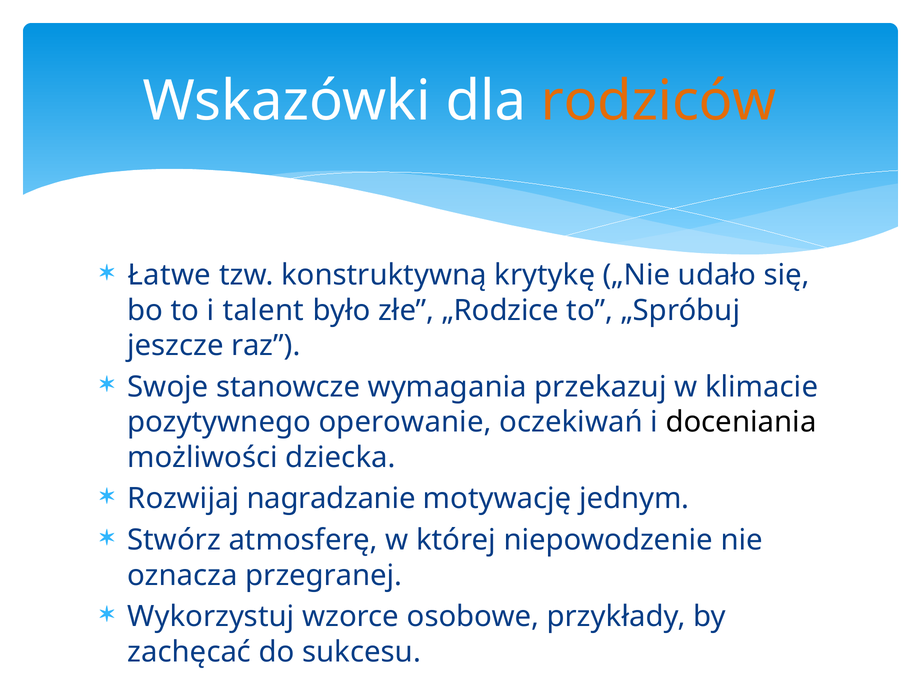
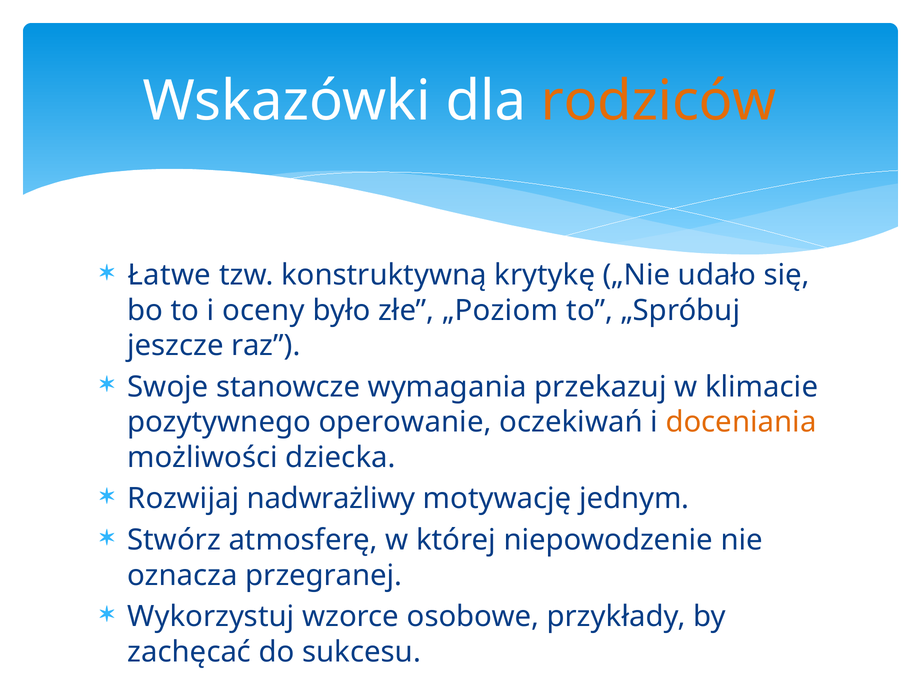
talent: talent -> oceny
„Rodzice: „Rodzice -> „Poziom
doceniania colour: black -> orange
nagradzanie: nagradzanie -> nadwrażliwy
